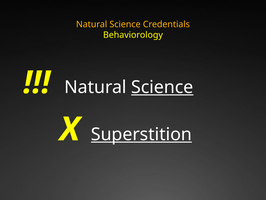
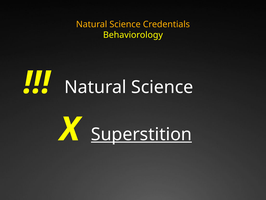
Science at (162, 87) underline: present -> none
